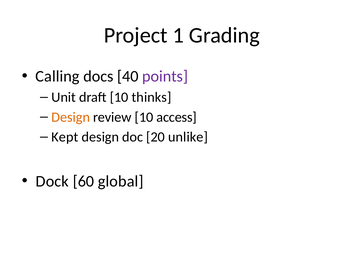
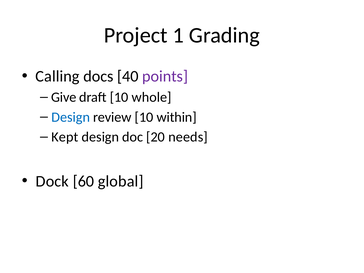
Unit: Unit -> Give
thinks: thinks -> whole
Design at (71, 117) colour: orange -> blue
access: access -> within
unlike: unlike -> needs
